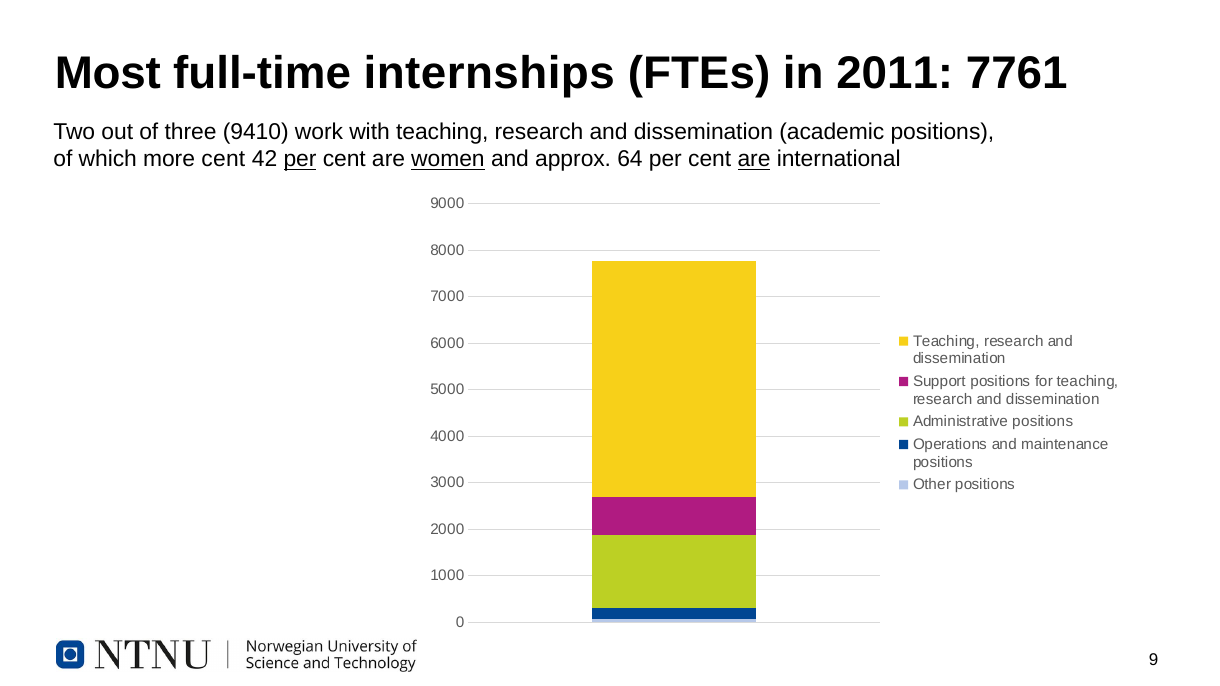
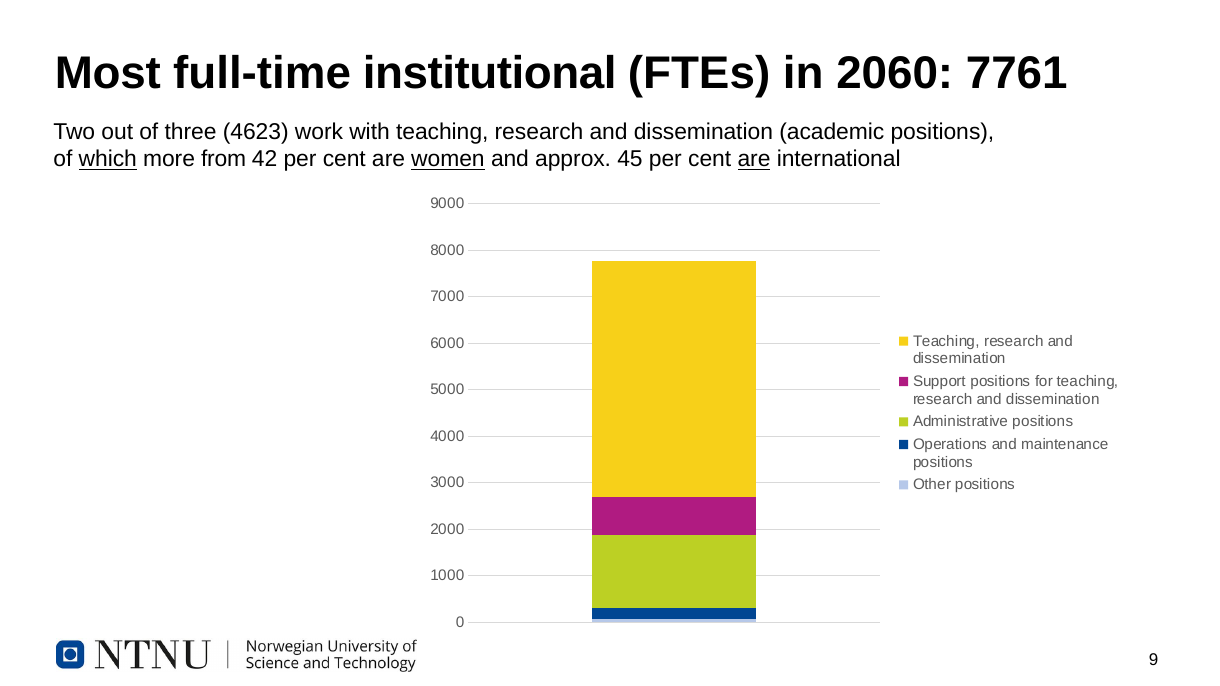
internships: internships -> institutional
2011: 2011 -> 2060
9410: 9410 -> 4623
which underline: none -> present
more cent: cent -> from
per at (300, 160) underline: present -> none
64: 64 -> 45
